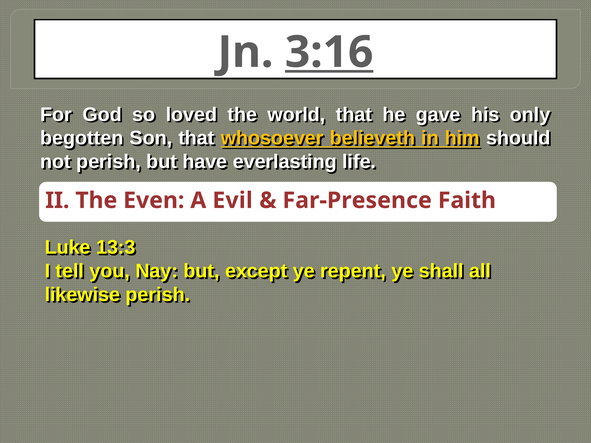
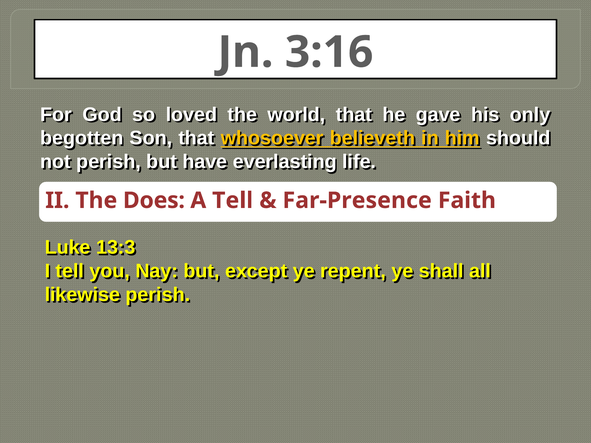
3:16 underline: present -> none
Even: Even -> Does
A Evil: Evil -> Tell
